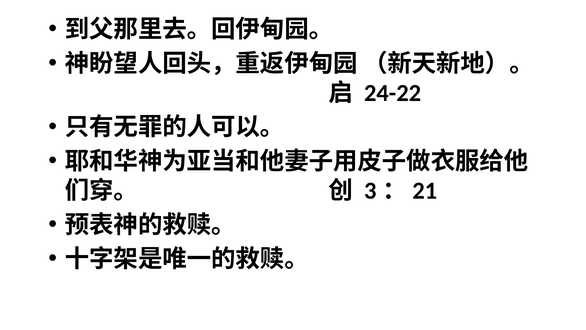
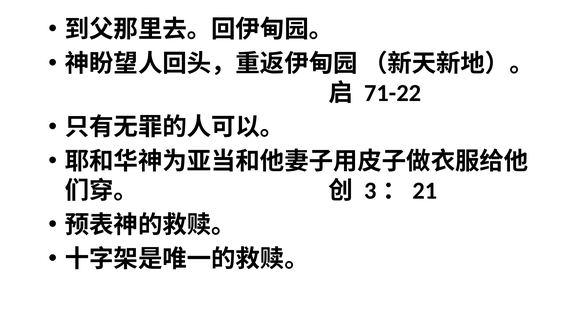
24-22: 24-22 -> 71-22
